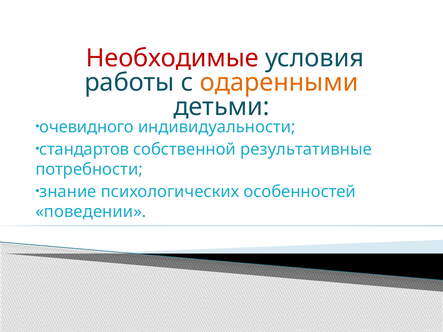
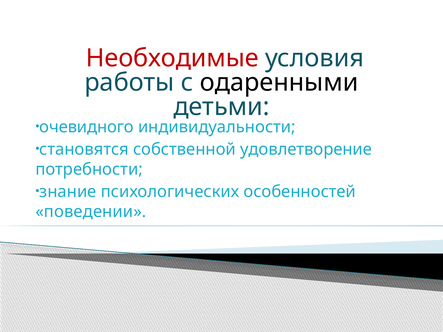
одаренными colour: orange -> black
стандартов: стандартов -> становятся
результативные: результативные -> удовлетворение
